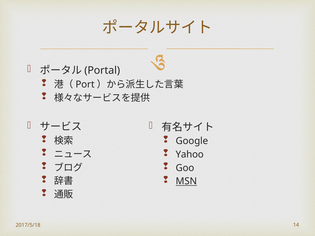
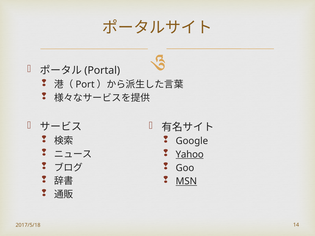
Yahoo underline: none -> present
